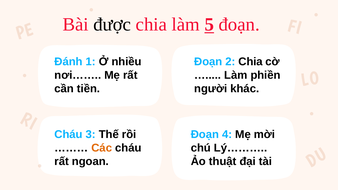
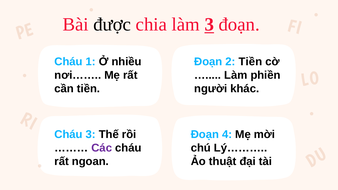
làm 5: 5 -> 3
Đánh at (69, 62): Đánh -> Cháu
2 Chia: Chia -> Tiền
Các colour: orange -> purple
